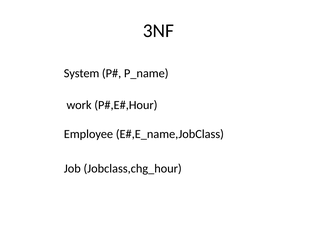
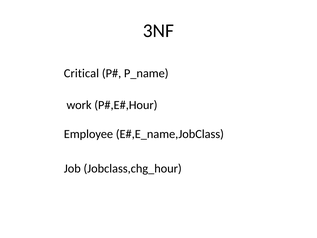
System: System -> Critical
